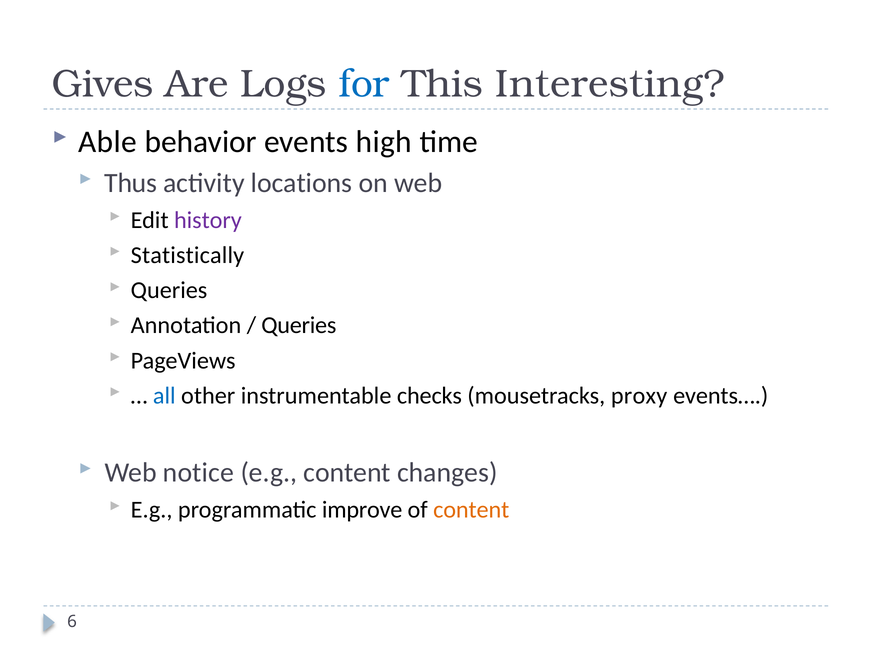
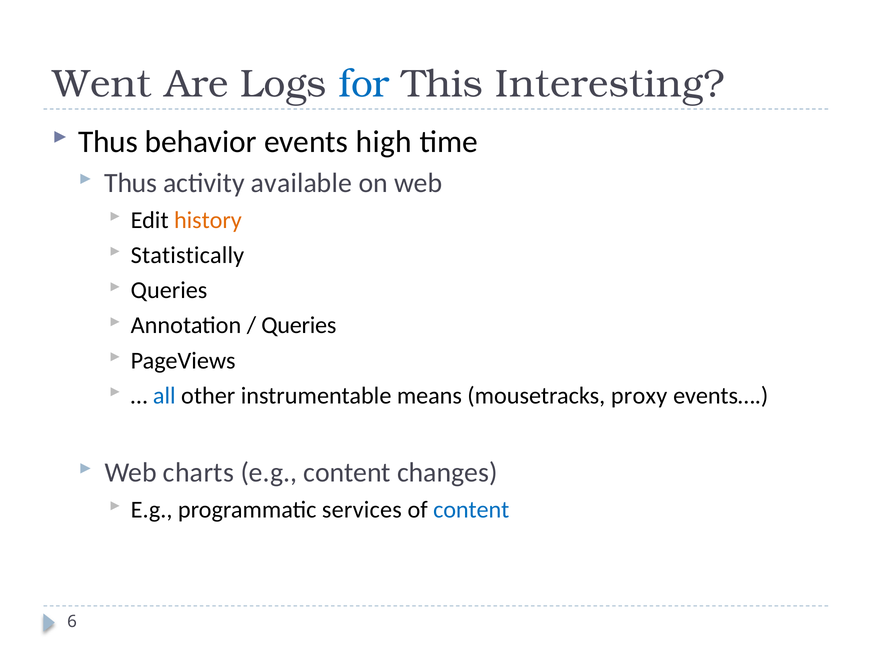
Gives: Gives -> Went
Able at (108, 142): Able -> Thus
locations: locations -> available
history colour: purple -> orange
checks: checks -> means
notice: notice -> charts
improve: improve -> services
content at (471, 510) colour: orange -> blue
